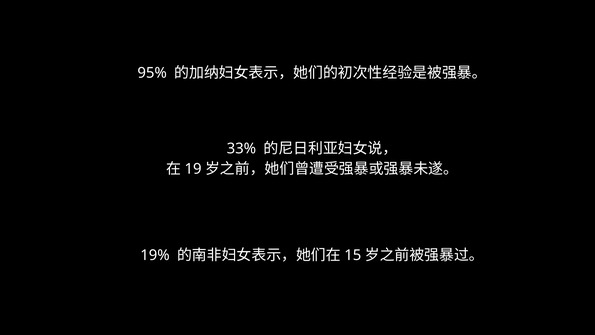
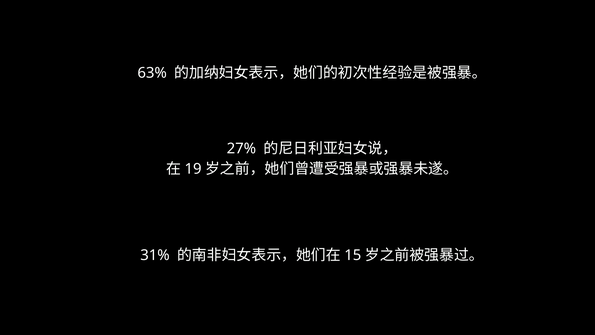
95%: 95% -> 63%
33%: 33% -> 27%
19%: 19% -> 31%
